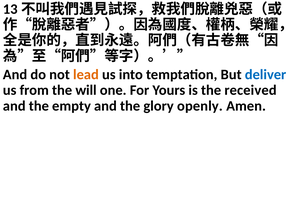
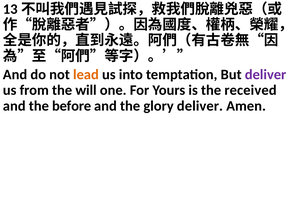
deliver at (266, 75) colour: blue -> purple
empty: empty -> before
glory openly: openly -> deliver
